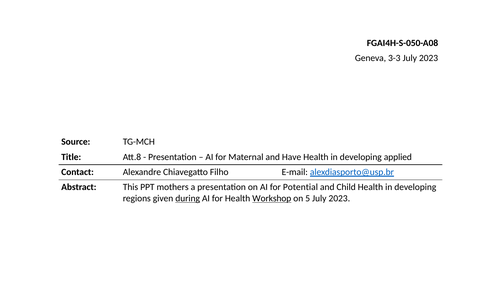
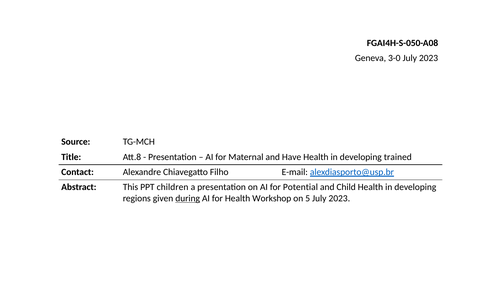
3-3: 3-3 -> 3-0
applied: applied -> trained
mothers: mothers -> children
Workshop underline: present -> none
